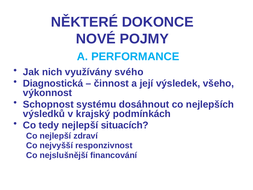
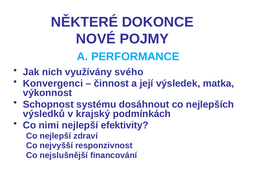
Diagnostická: Diagnostická -> Konvergenci
všeho: všeho -> matka
tedy: tedy -> nimi
situacích: situacích -> efektivity
